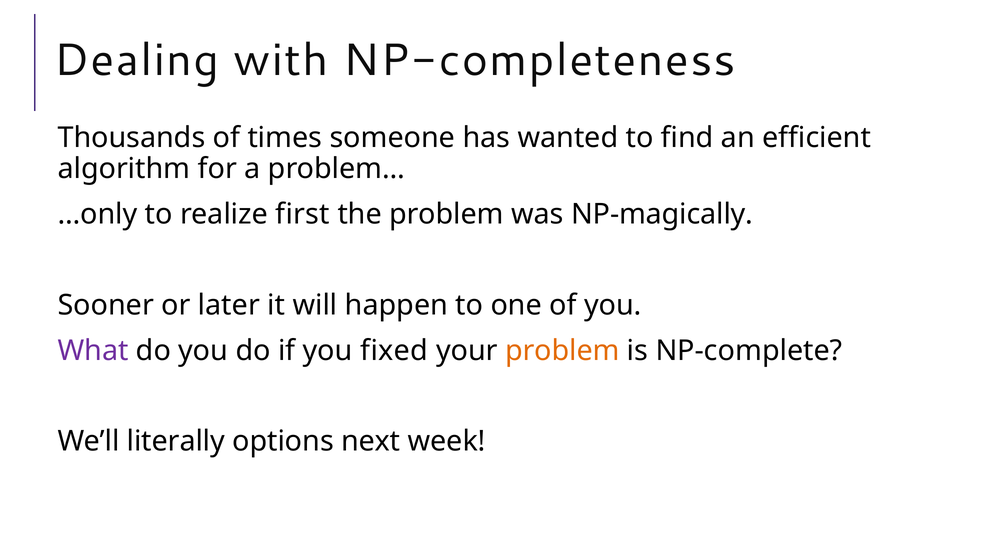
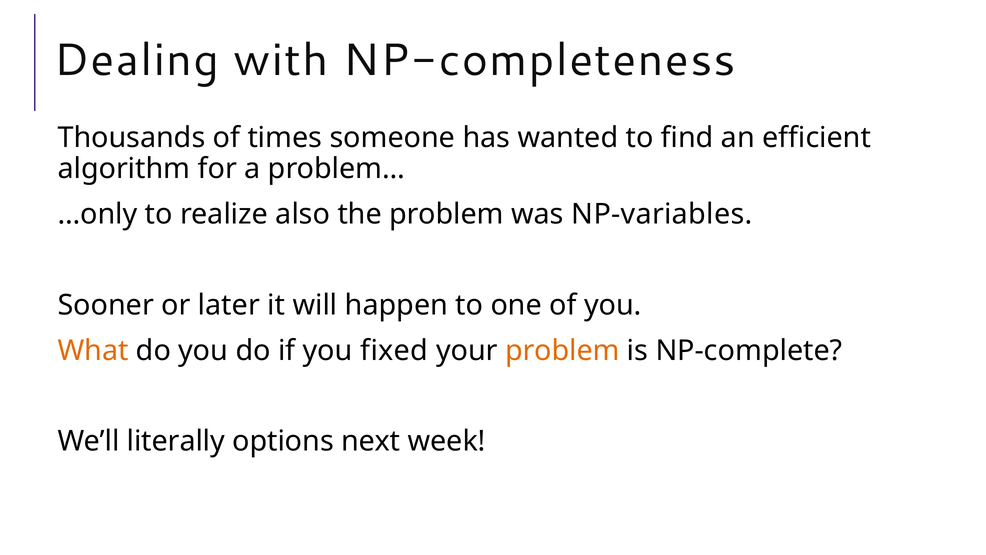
first: first -> also
NP-magically: NP-magically -> NP-variables
What colour: purple -> orange
